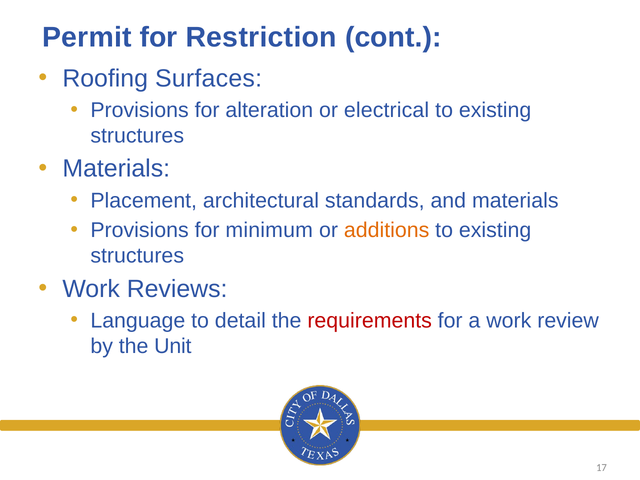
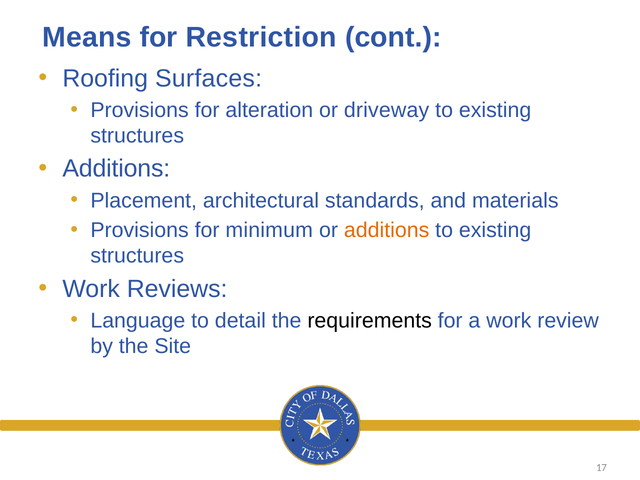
Permit: Permit -> Means
electrical: electrical -> driveway
Materials at (116, 169): Materials -> Additions
requirements colour: red -> black
Unit: Unit -> Site
